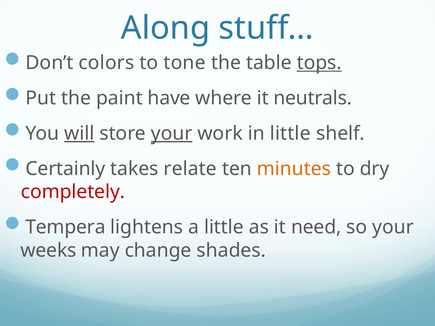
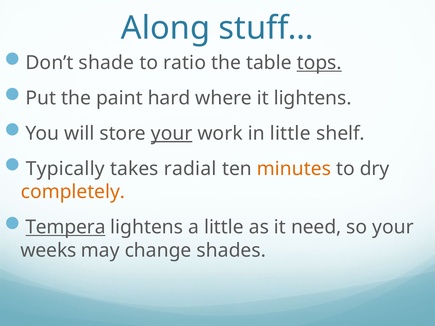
colors: colors -> shade
tone: tone -> ratio
have: have -> hard
it neutrals: neutrals -> lightens
will underline: present -> none
Certainly: Certainly -> Typically
relate: relate -> radial
completely colour: red -> orange
Tempera underline: none -> present
